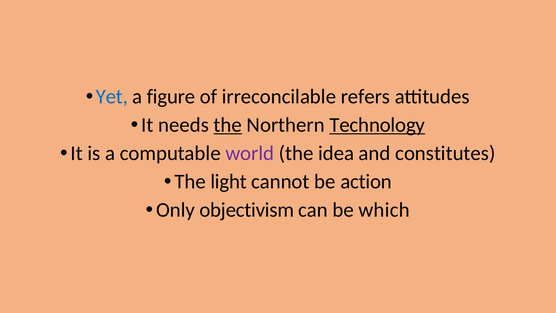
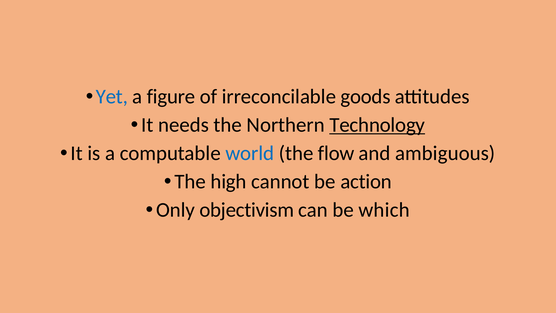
refers: refers -> goods
the at (228, 125) underline: present -> none
world colour: purple -> blue
idea: idea -> flow
constitutes: constitutes -> ambiguous
light: light -> high
